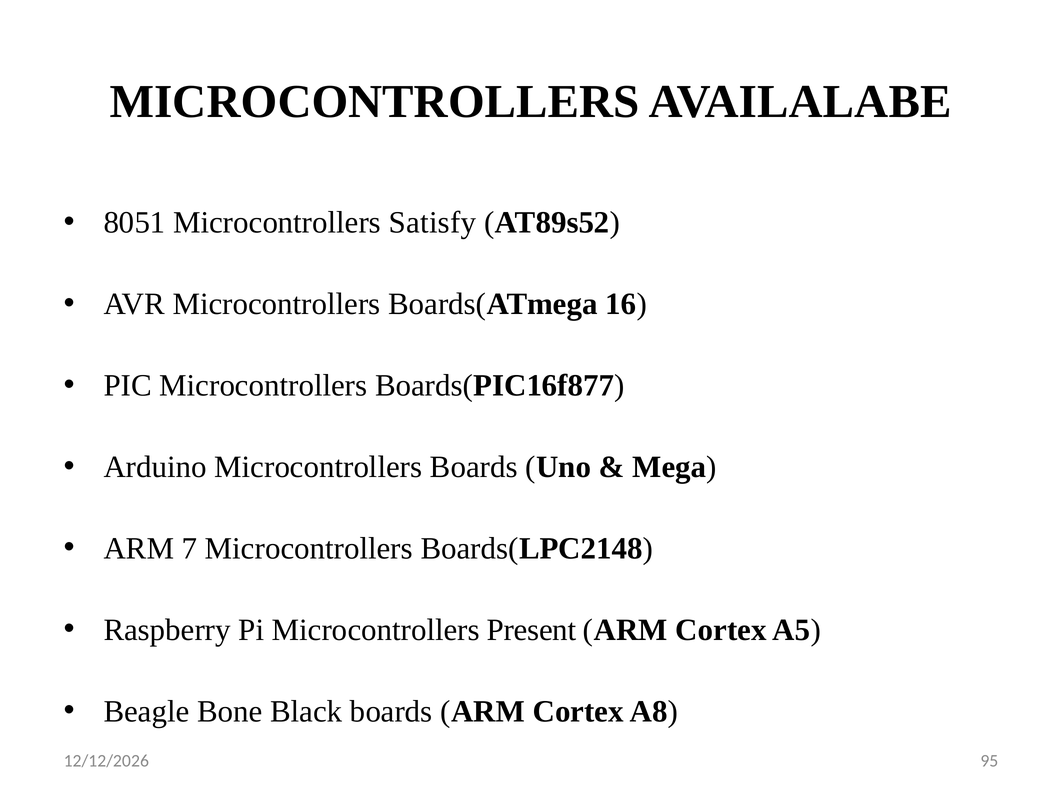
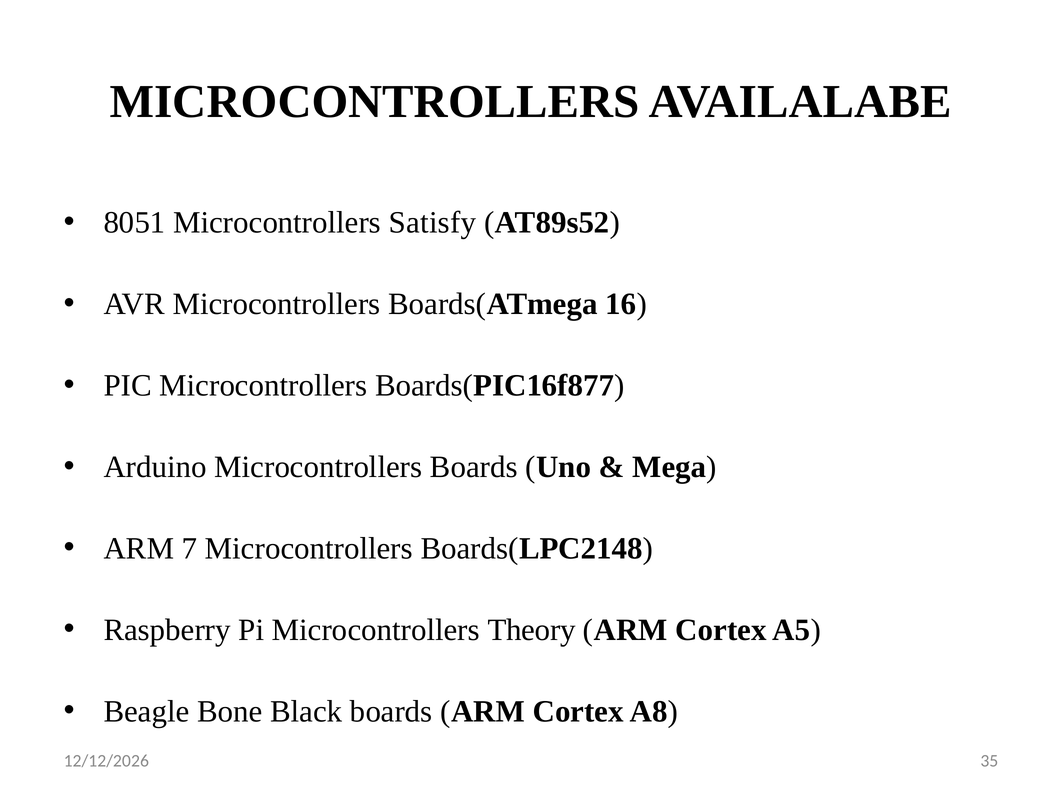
Present: Present -> Theory
95: 95 -> 35
